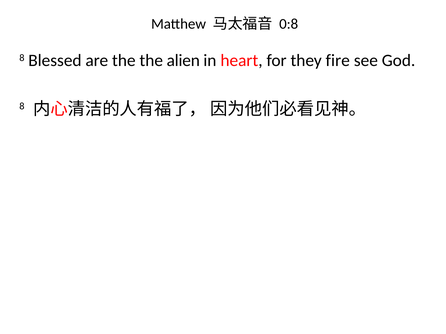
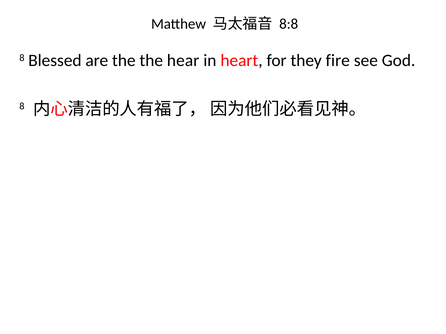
0:8: 0:8 -> 8:8
alien: alien -> hear
